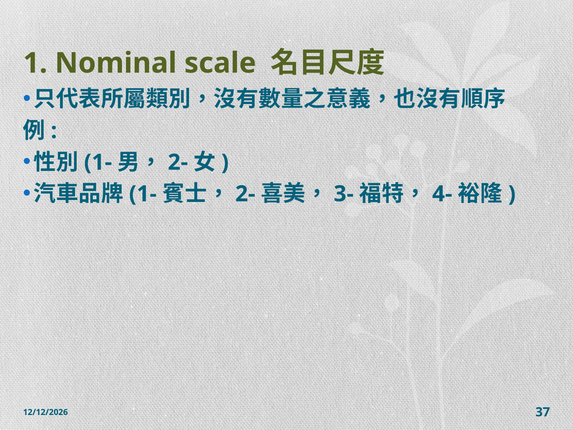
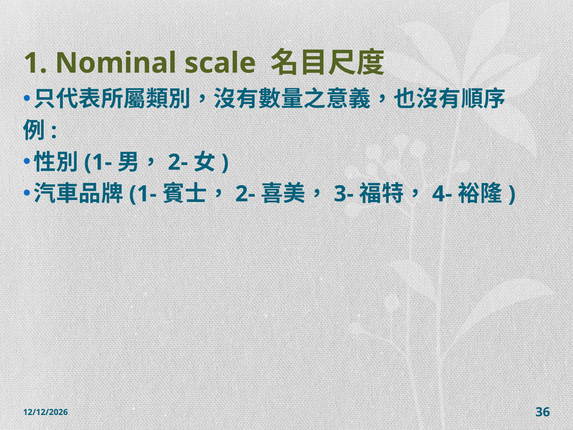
37: 37 -> 36
